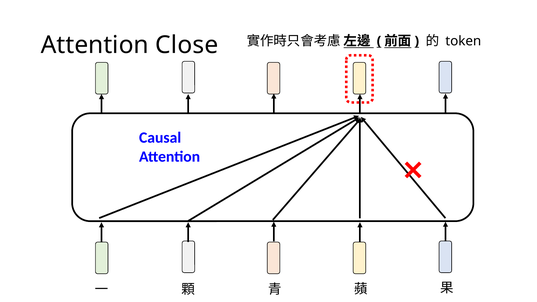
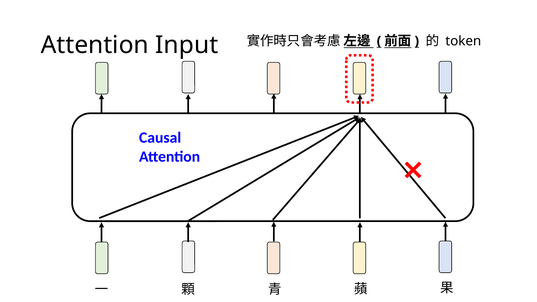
Close: Close -> Input
